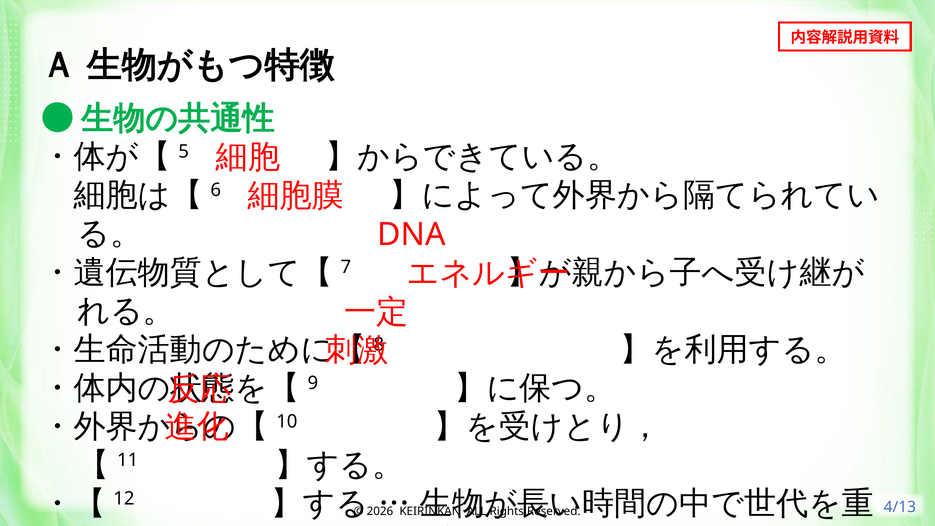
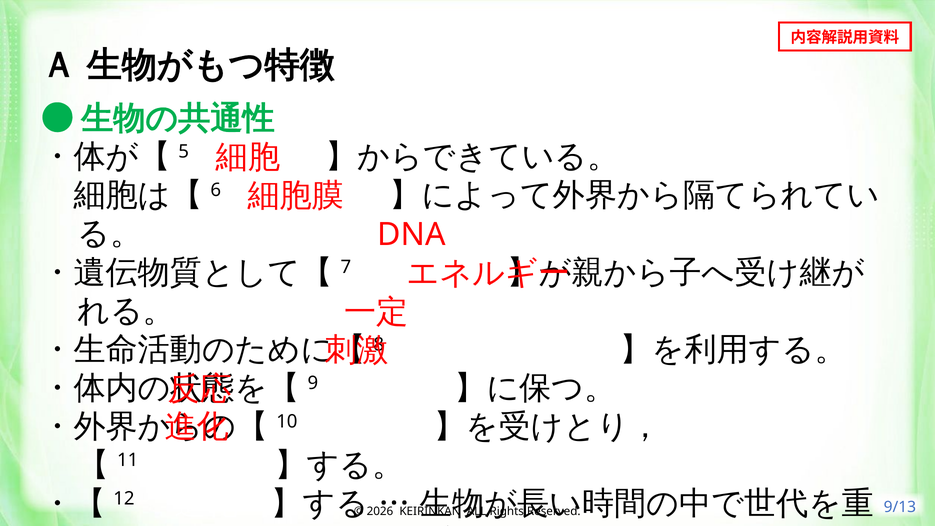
4/13: 4/13 -> 9/13
